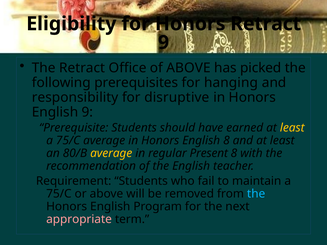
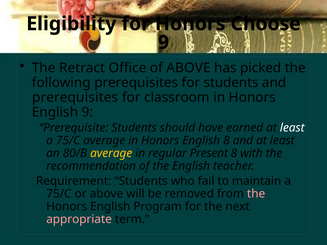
Honors Retract: Retract -> Choose
for hanging: hanging -> students
responsibility at (75, 97): responsibility -> prerequisites
disruptive: disruptive -> classroom
least at (292, 128) colour: yellow -> white
the at (256, 194) colour: light blue -> pink
